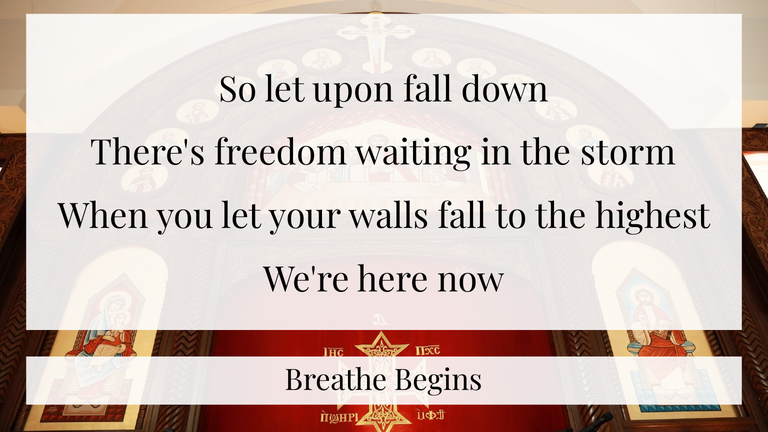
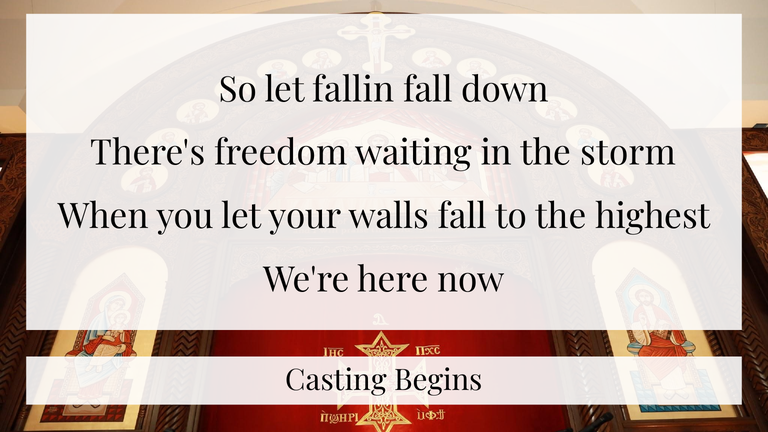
upon: upon -> fallin
Breathe: Breathe -> Casting
